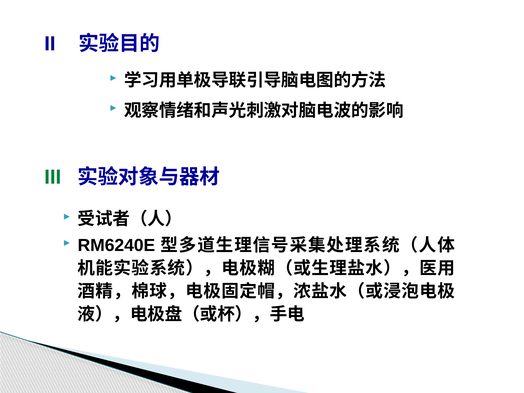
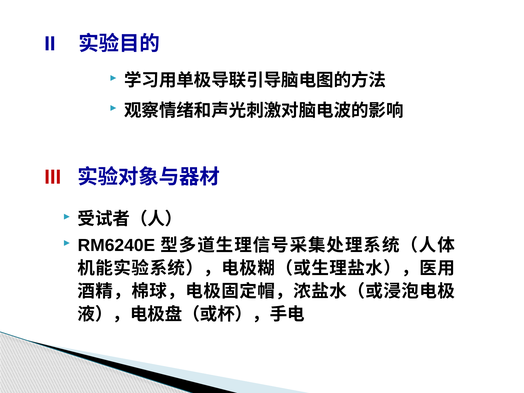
III colour: green -> red
